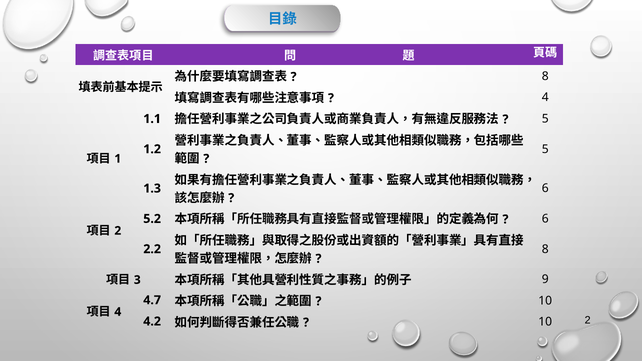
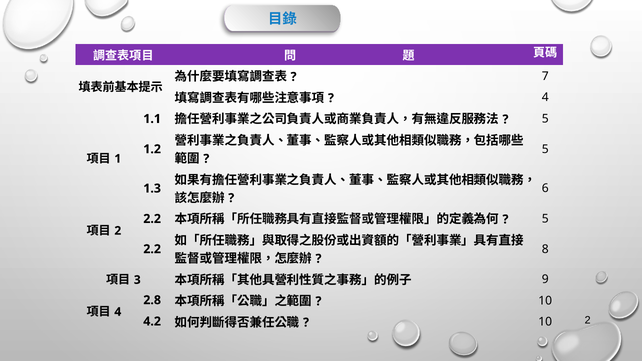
8 at (545, 76): 8 -> 7
5.2 at (152, 219): 5.2 -> 2.2
6 at (545, 219): 6 -> 5
4.7: 4.7 -> 2.8
